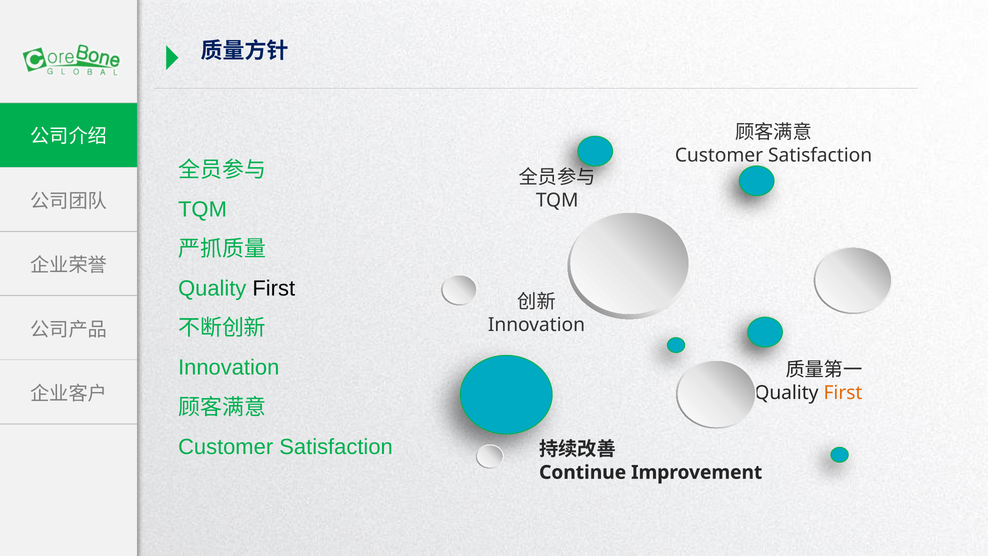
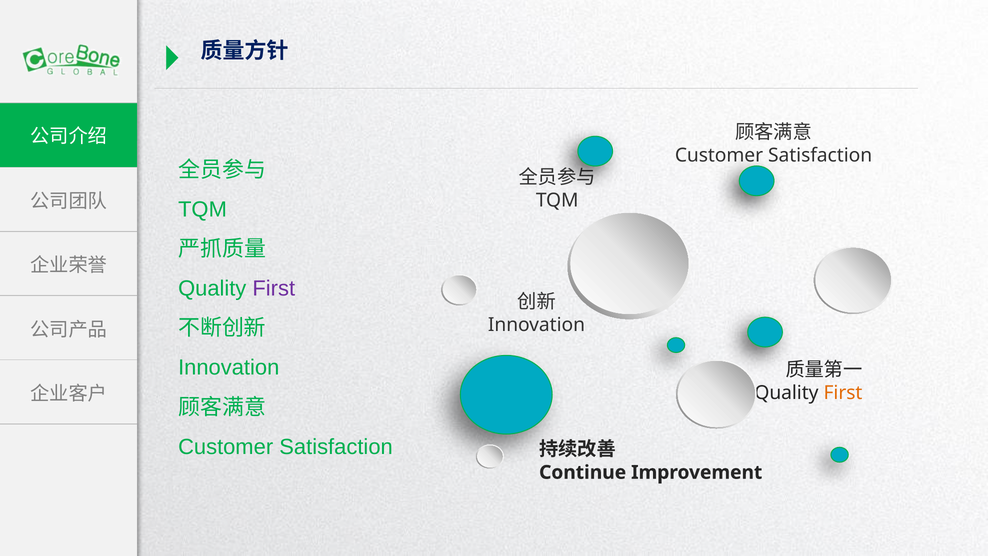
First at (274, 288) colour: black -> purple
